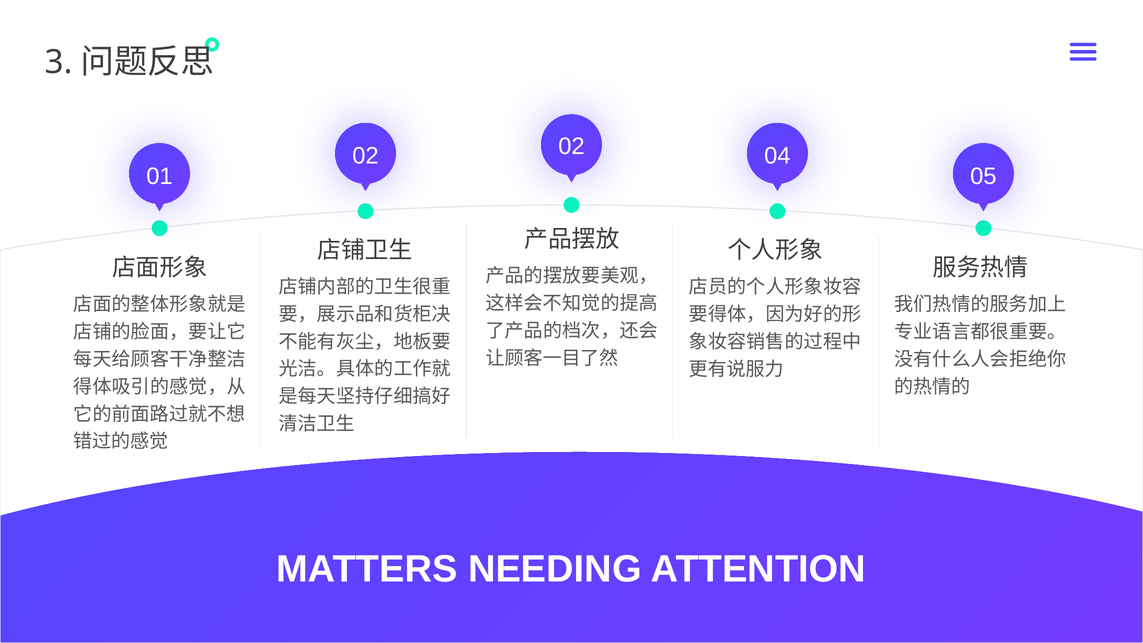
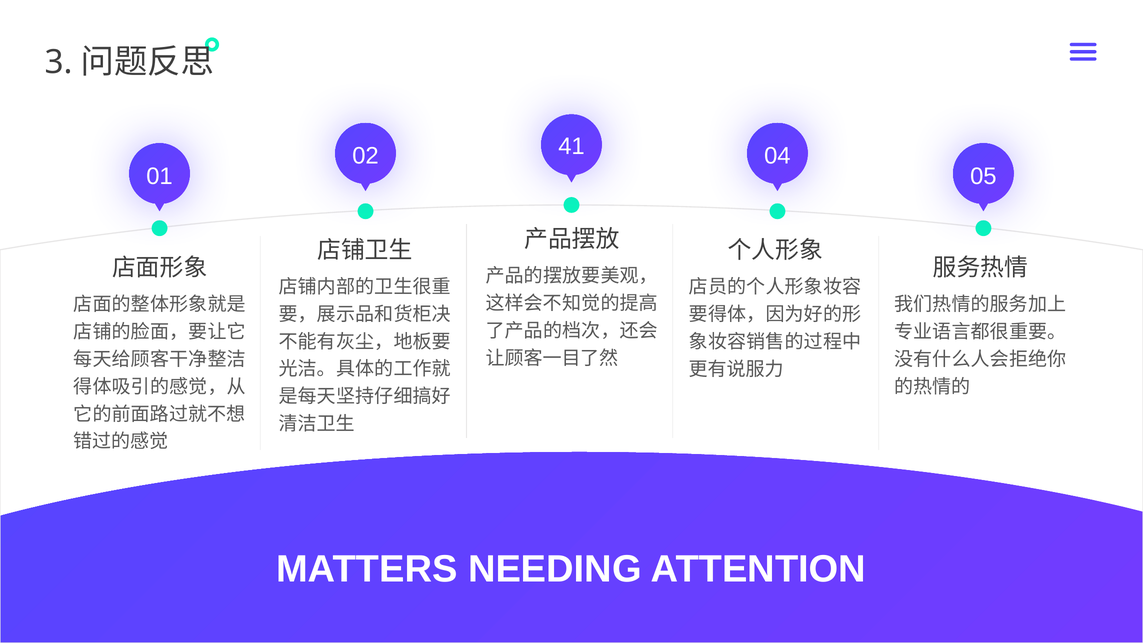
02 02: 02 -> 41
